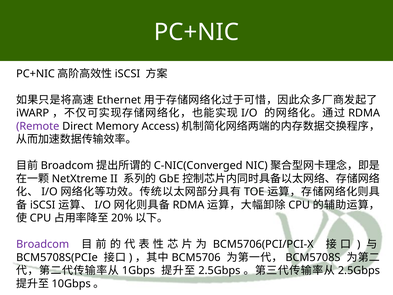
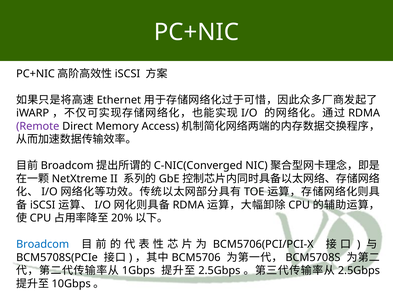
Broadcom at (43, 244) colour: purple -> blue
